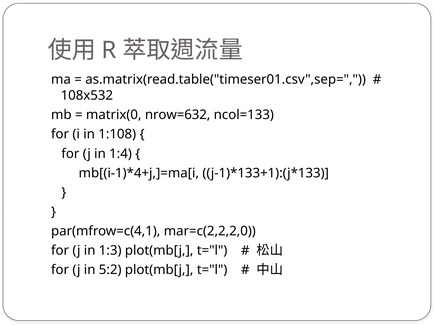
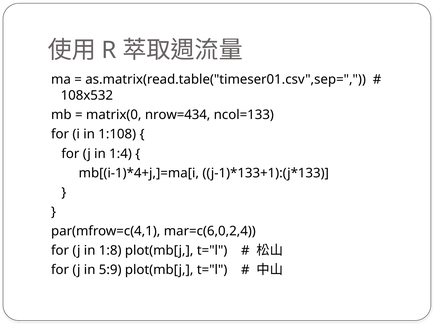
nrow=632: nrow=632 -> nrow=434
mar=c(2,2,2,0: mar=c(2,2,2,0 -> mar=c(6,0,2,4
1:3: 1:3 -> 1:8
5:2: 5:2 -> 5:9
